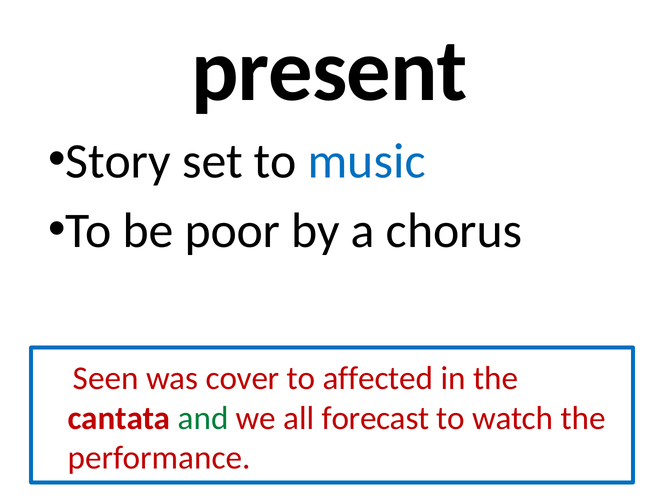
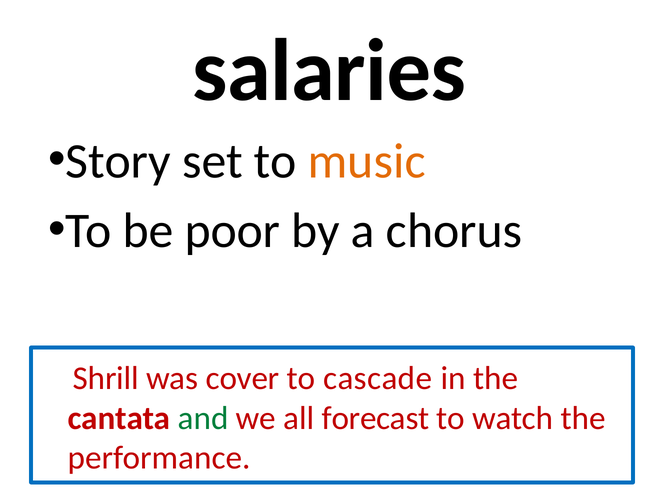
present: present -> salaries
music colour: blue -> orange
Seen: Seen -> Shrill
affected: affected -> cascade
